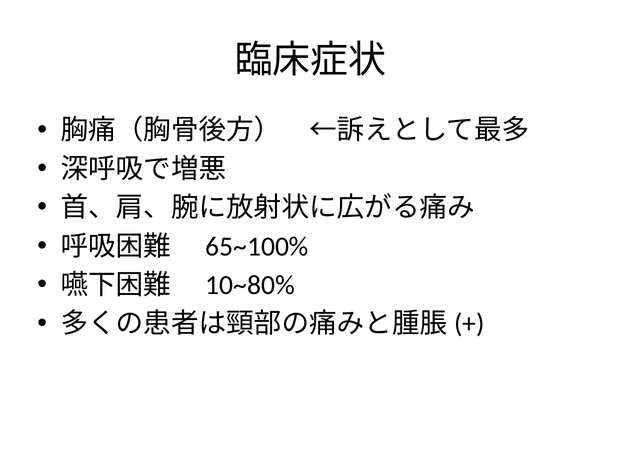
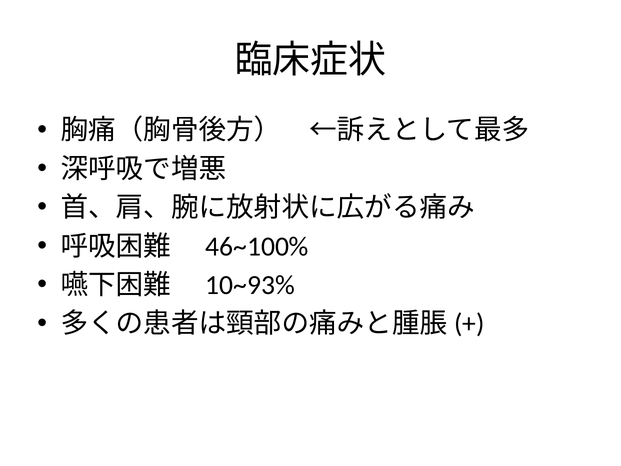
65~100%: 65~100% -> 46~100%
10~80%: 10~80% -> 10~93%
